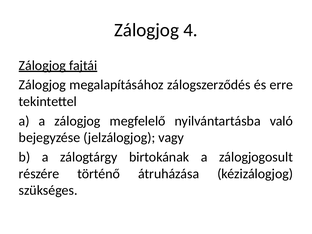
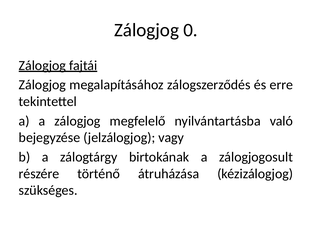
4: 4 -> 0
